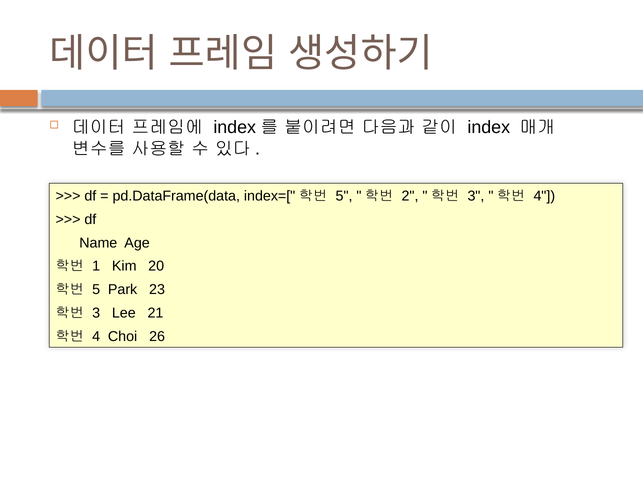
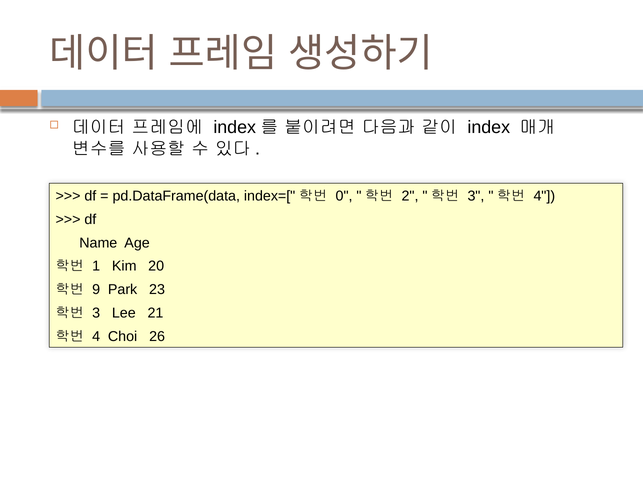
5 at (344, 196): 5 -> 0
5 at (96, 290): 5 -> 9
